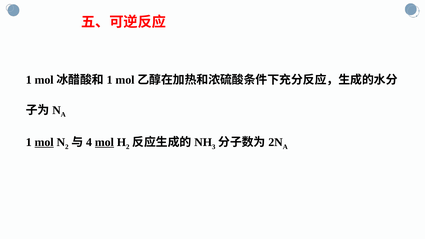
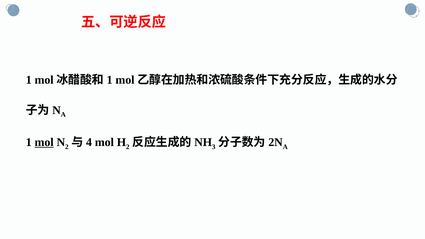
mol at (104, 142) underline: present -> none
